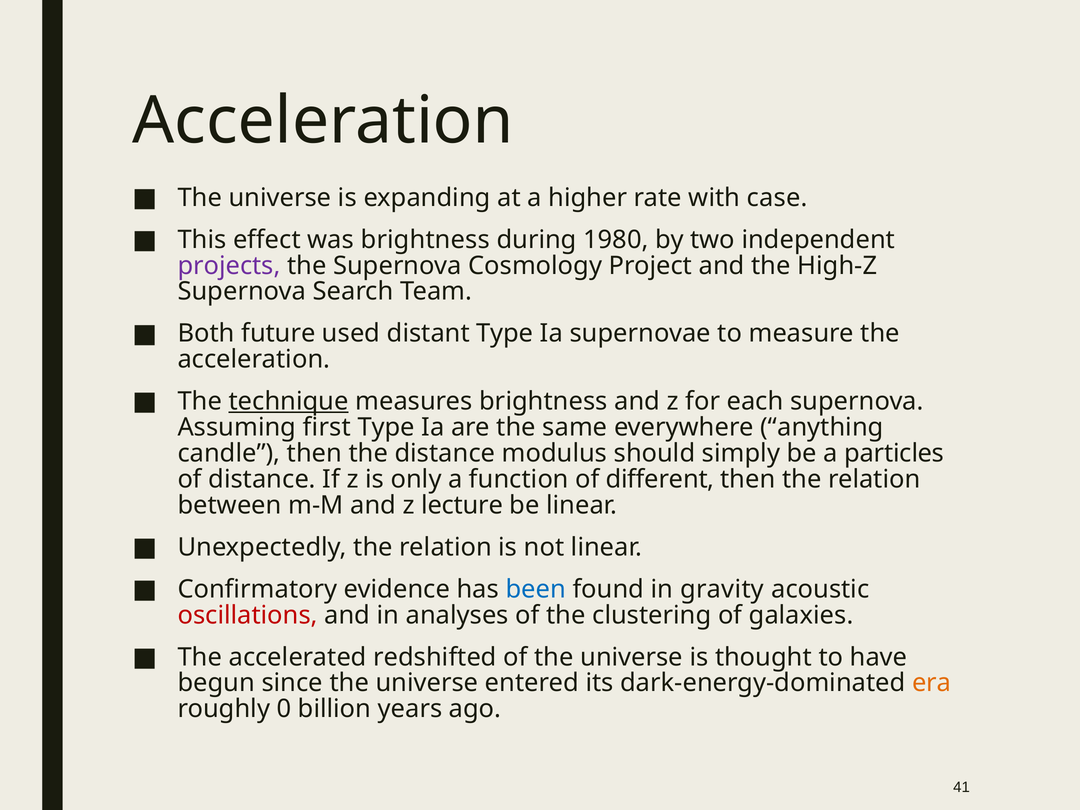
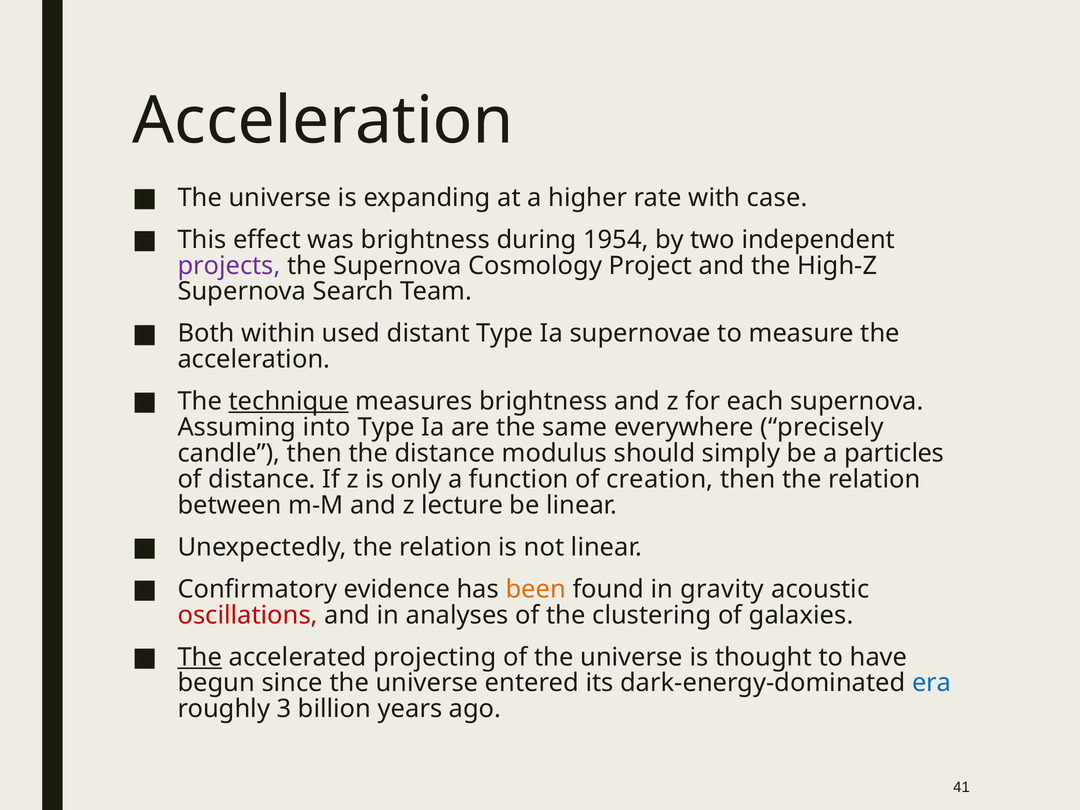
1980: 1980 -> 1954
future: future -> within
first: first -> into
anything: anything -> precisely
different: different -> creation
been colour: blue -> orange
The at (200, 657) underline: none -> present
redshifted: redshifted -> projecting
era colour: orange -> blue
0: 0 -> 3
